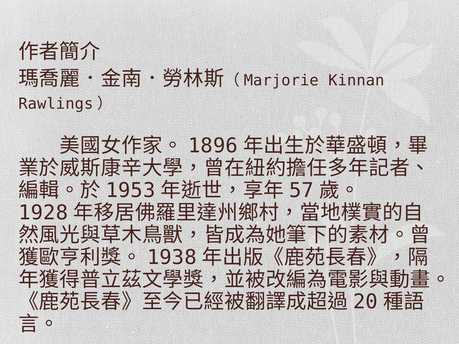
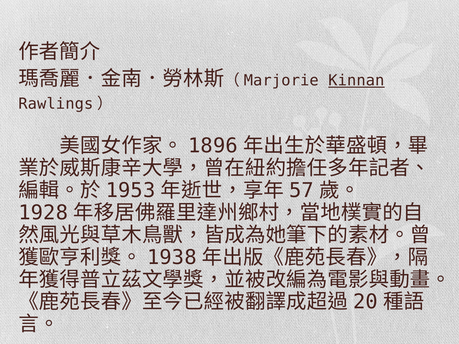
Kinnan underline: none -> present
